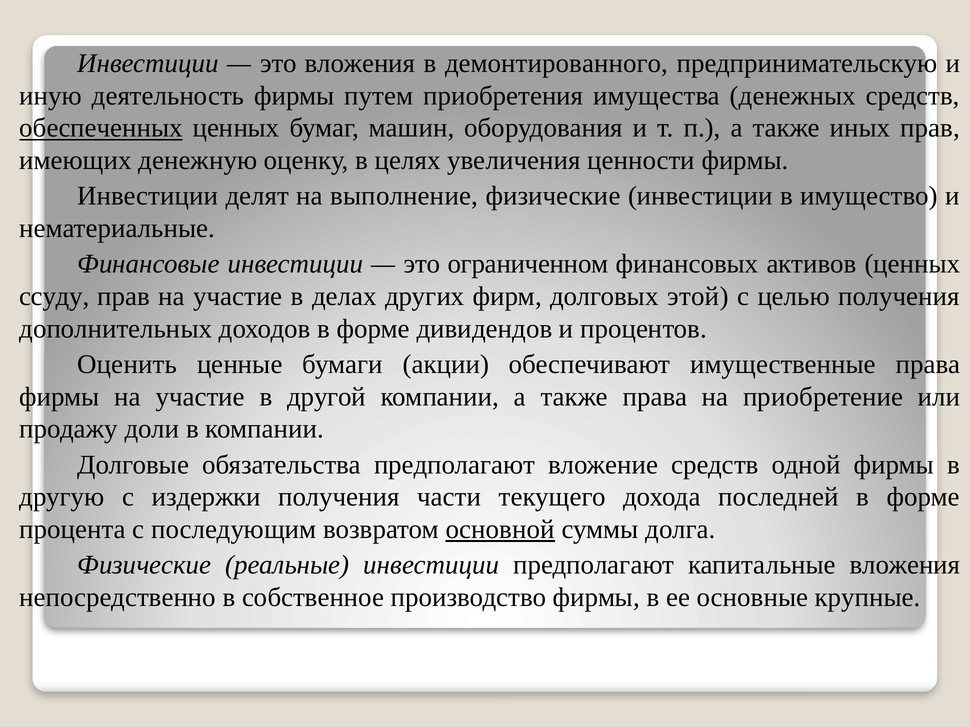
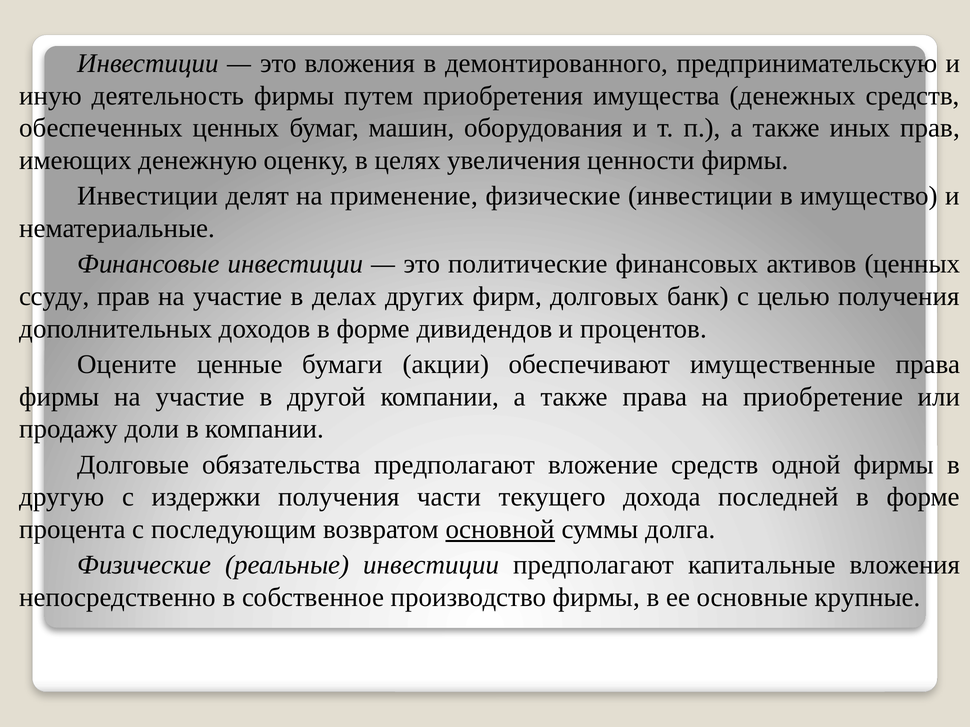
обеспеченных underline: present -> none
выполнение: выполнение -> применение
ограниченном: ограниченном -> политические
этой: этой -> банк
Оценить: Оценить -> Оцените
